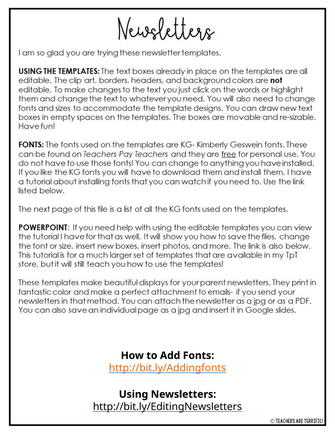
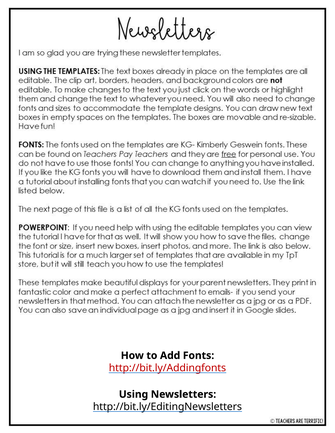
http://bit.ly/Addingfonts colour: orange -> red
